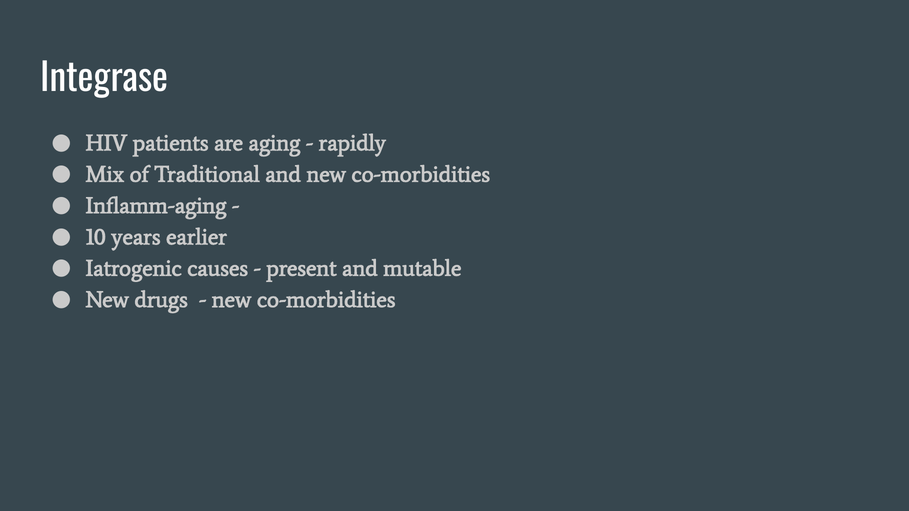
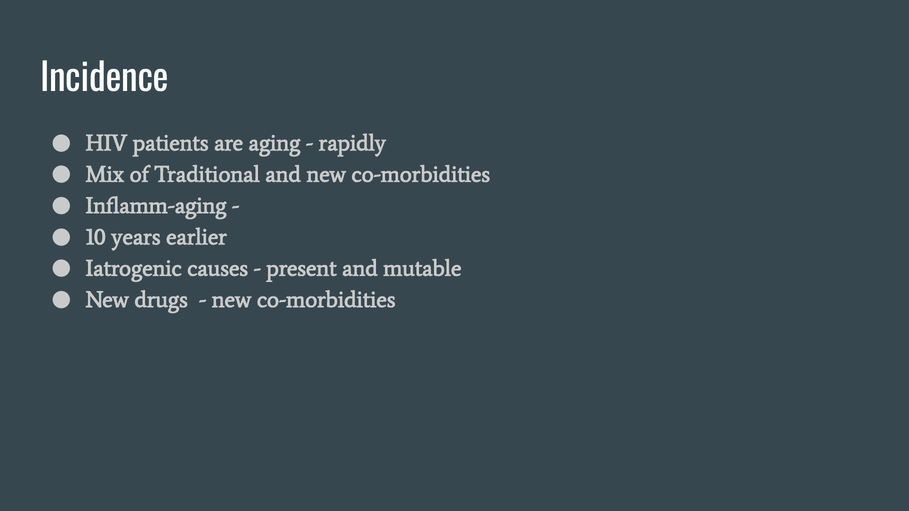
Integrase: Integrase -> Incidence
